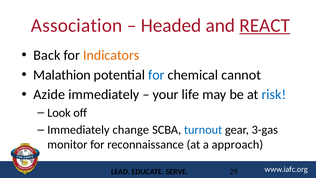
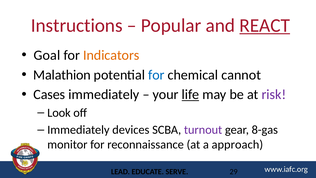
Association: Association -> Instructions
Headed: Headed -> Popular
Back: Back -> Goal
Azide: Azide -> Cases
life underline: none -> present
risk colour: blue -> purple
change: change -> devices
turnout colour: blue -> purple
3-gas: 3-gas -> 8-gas
